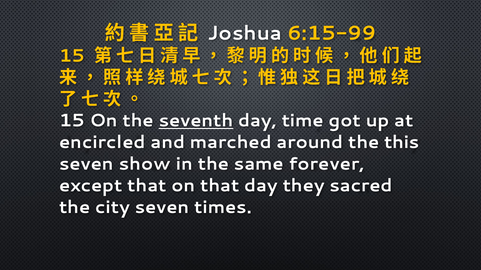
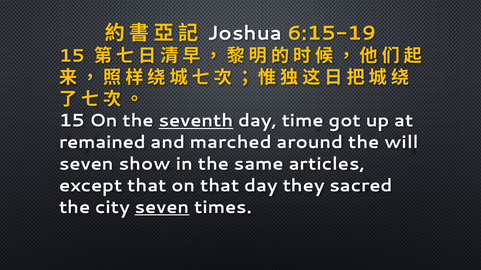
6:15-99: 6:15-99 -> 6:15-19
encircled: encircled -> remained
this: this -> will
forever: forever -> articles
seven at (162, 208) underline: none -> present
